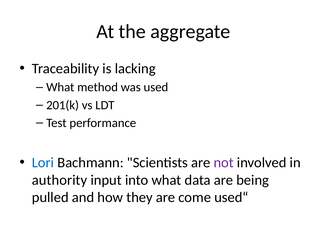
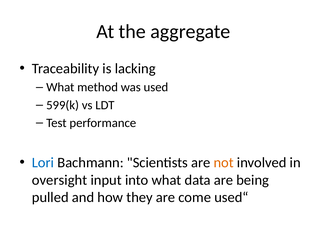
201(k: 201(k -> 599(k
not colour: purple -> orange
authority: authority -> oversight
